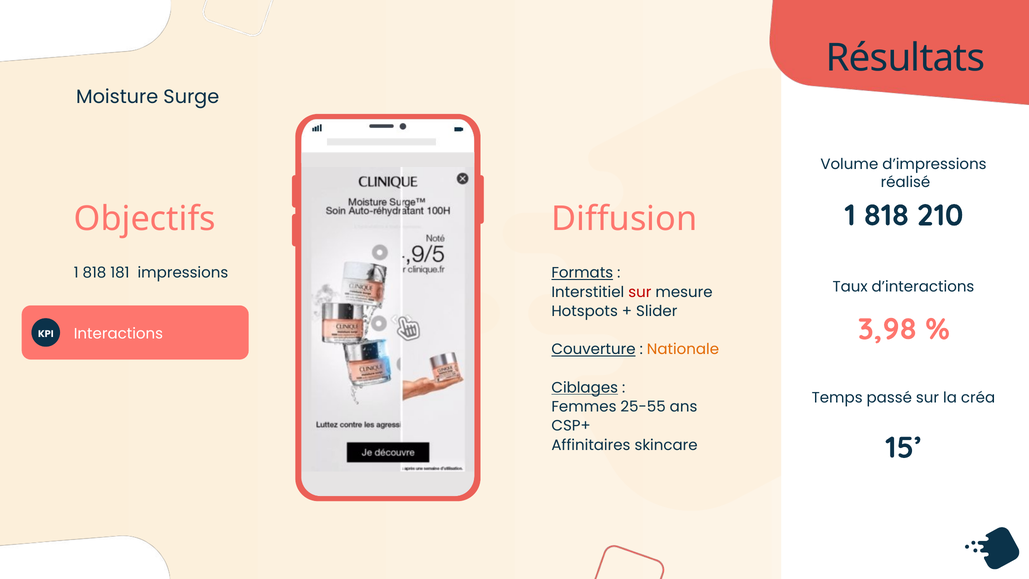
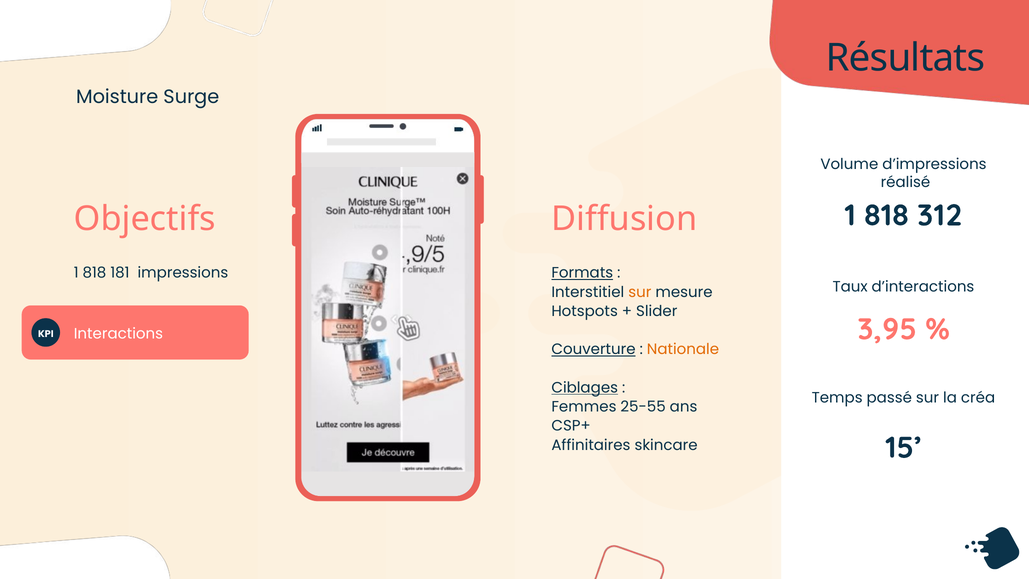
210: 210 -> 312
sur at (640, 292) colour: red -> orange
3,98: 3,98 -> 3,95
